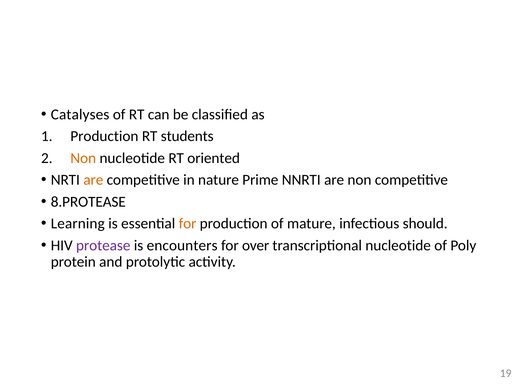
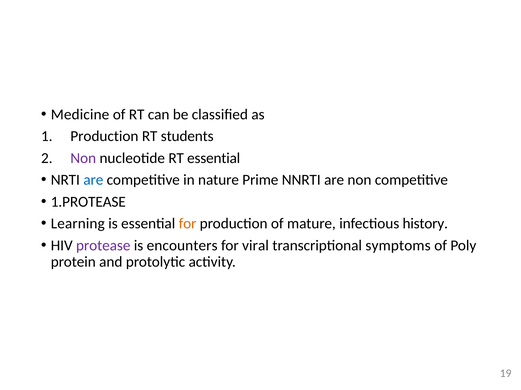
Catalyses: Catalyses -> Medicine
Non at (83, 158) colour: orange -> purple
RT oriented: oriented -> essential
are at (93, 180) colour: orange -> blue
8.PROTEASE: 8.PROTEASE -> 1.PROTEASE
should: should -> history
over: over -> viral
transcriptional nucleotide: nucleotide -> symptoms
